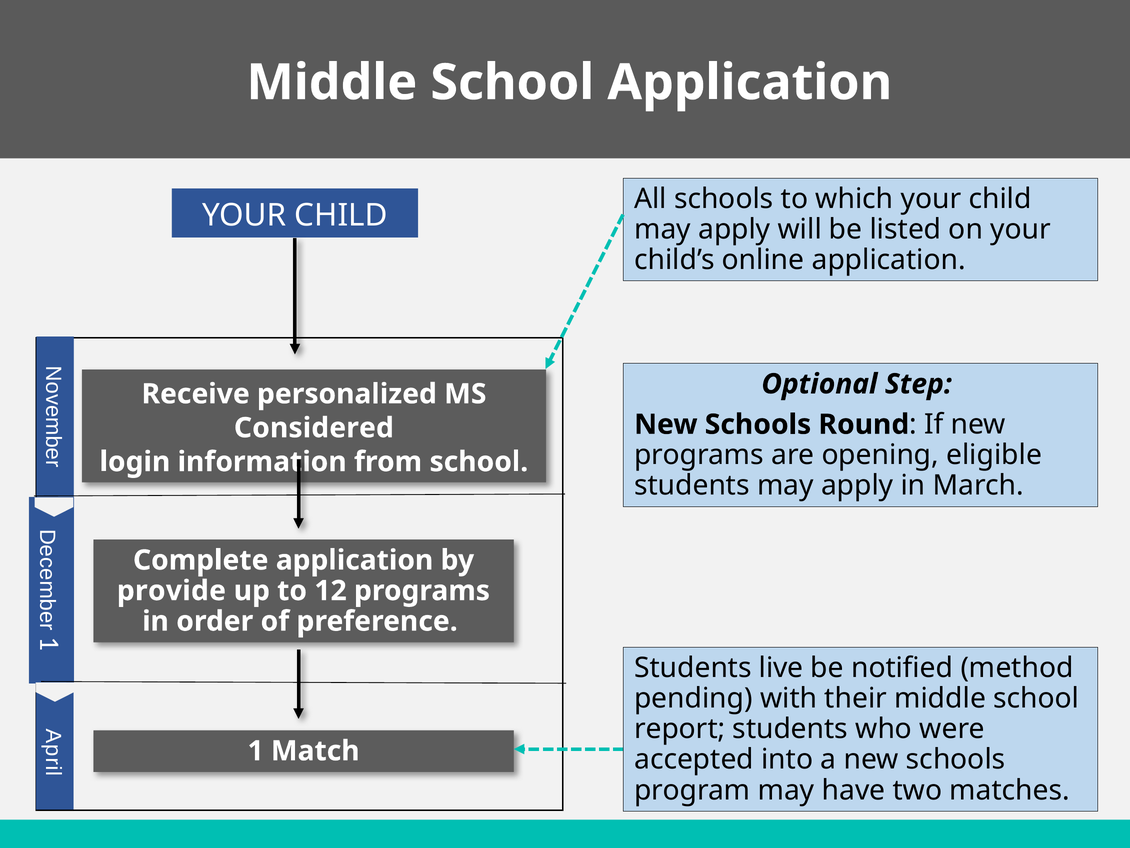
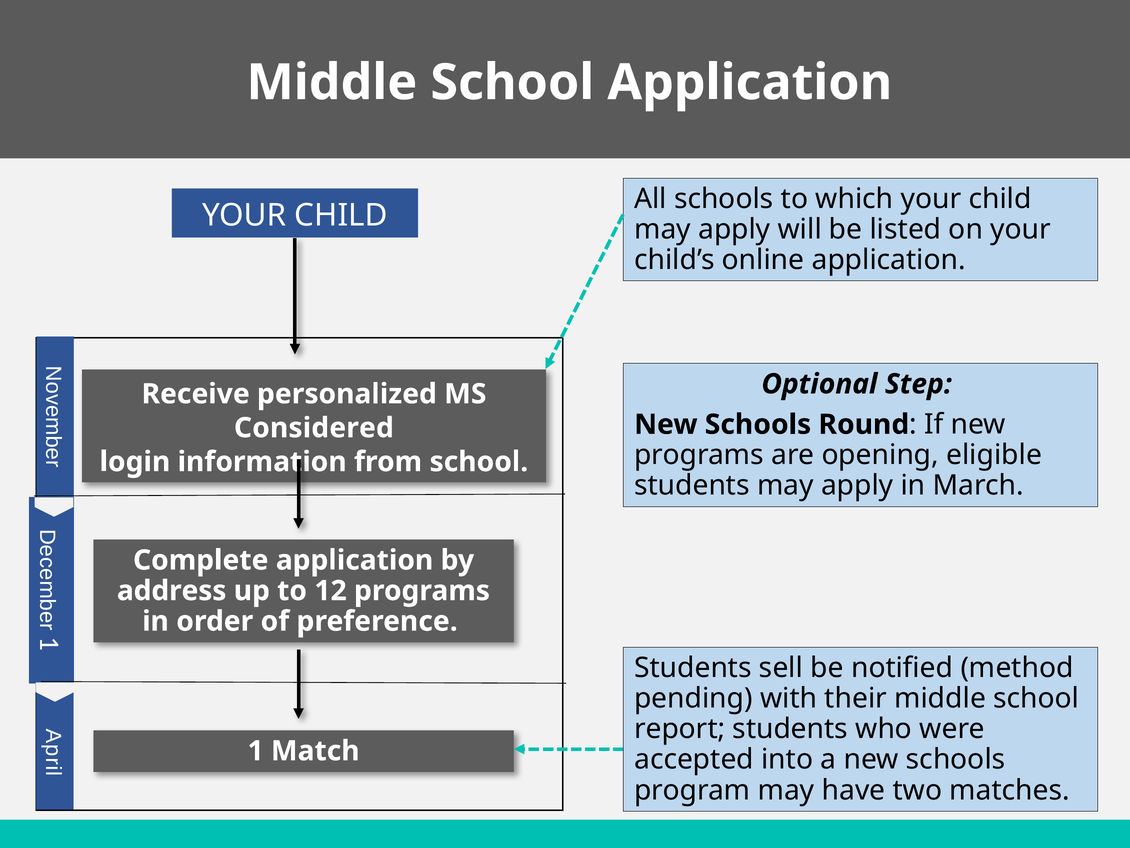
provide: provide -> address
live: live -> sell
